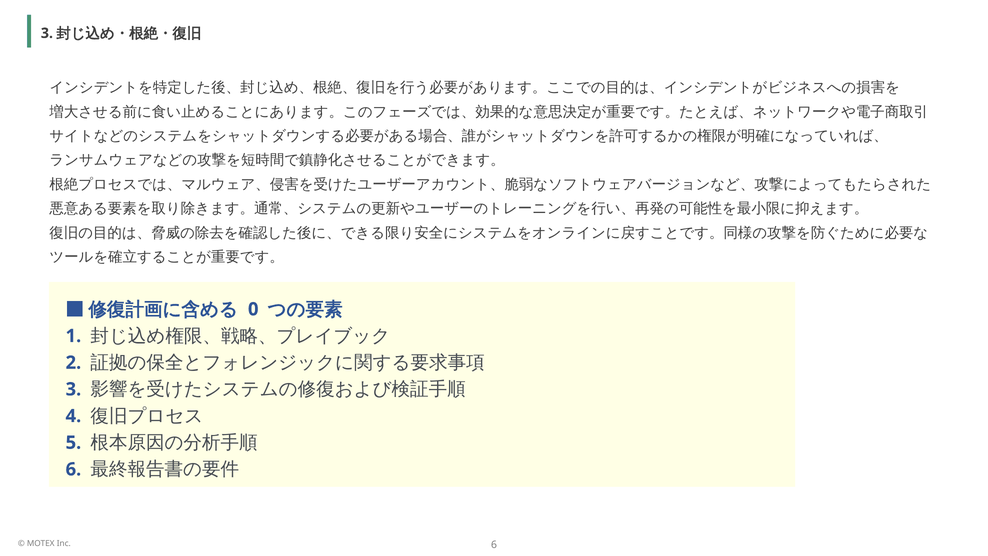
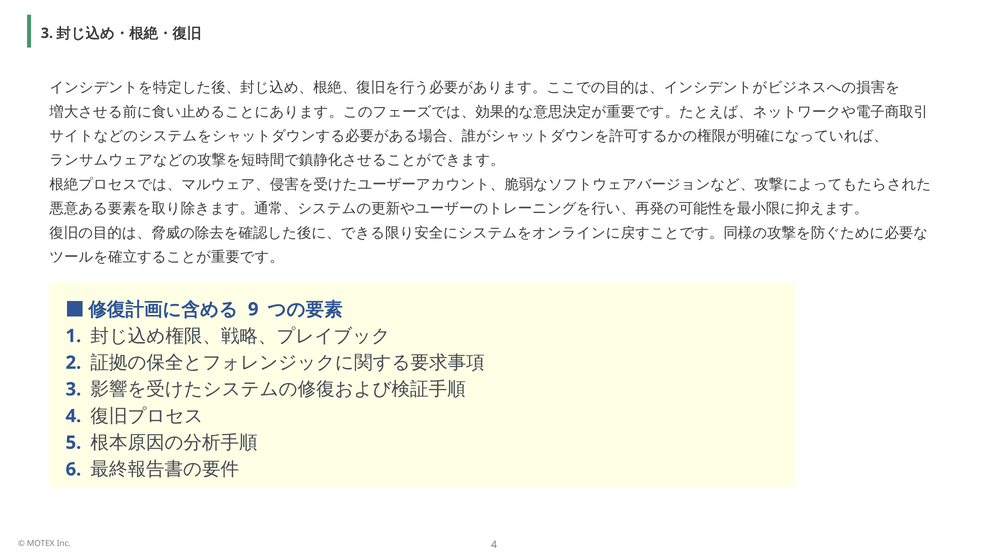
0: 0 -> 9
6 at (494, 545): 6 -> 4
